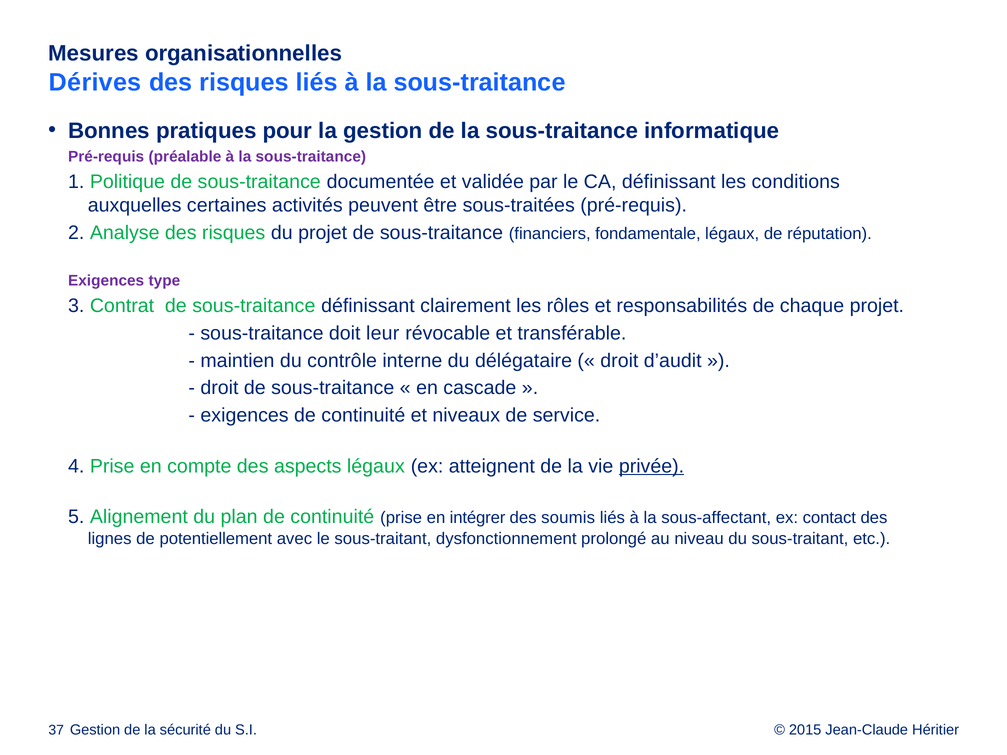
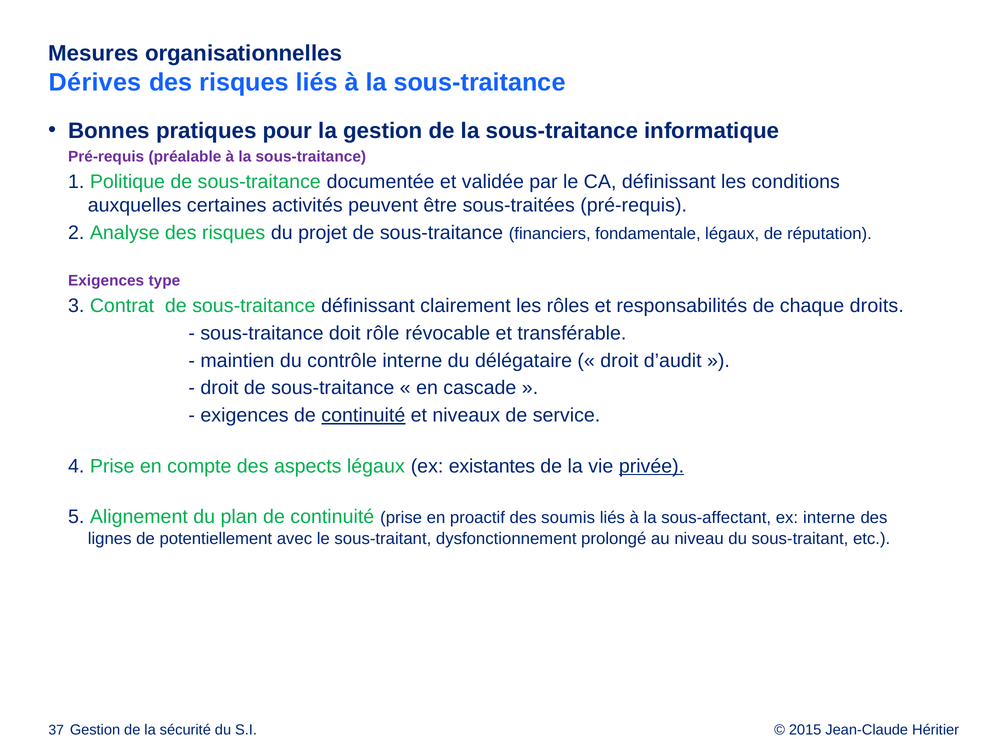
chaque projet: projet -> droits
leur: leur -> rôle
continuité at (363, 415) underline: none -> present
atteignent: atteignent -> existantes
intégrer: intégrer -> proactif
ex contact: contact -> interne
